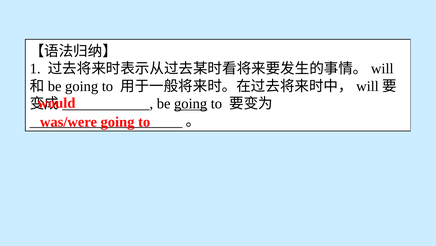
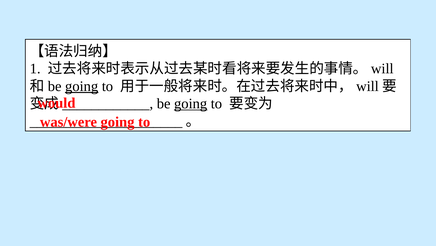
going at (82, 86) underline: none -> present
